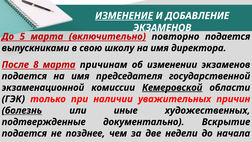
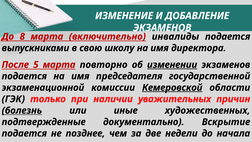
ИЗМЕНЕНИЕ underline: present -> none
5: 5 -> 8
повторно: повторно -> инвалиды
8: 8 -> 5
причинам: причинам -> повторно
изменении underline: none -> present
